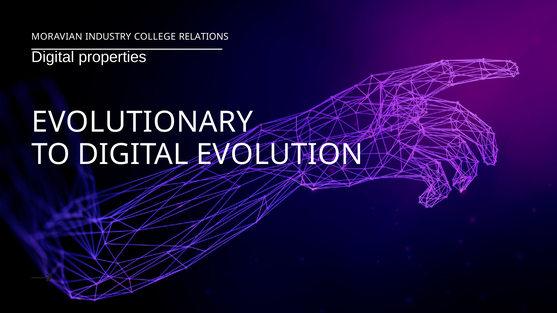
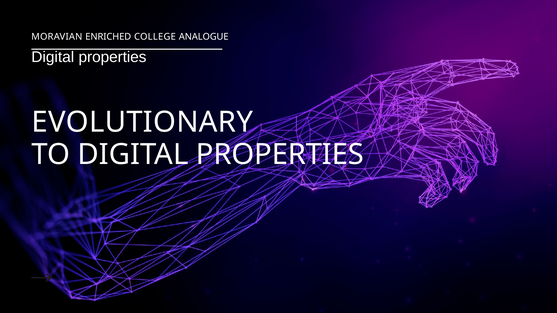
INDUSTRY: INDUSTRY -> ENRICHED
RELATIONS: RELATIONS -> ANALOGUE
TO DIGITAL EVOLUTION: EVOLUTION -> PROPERTIES
